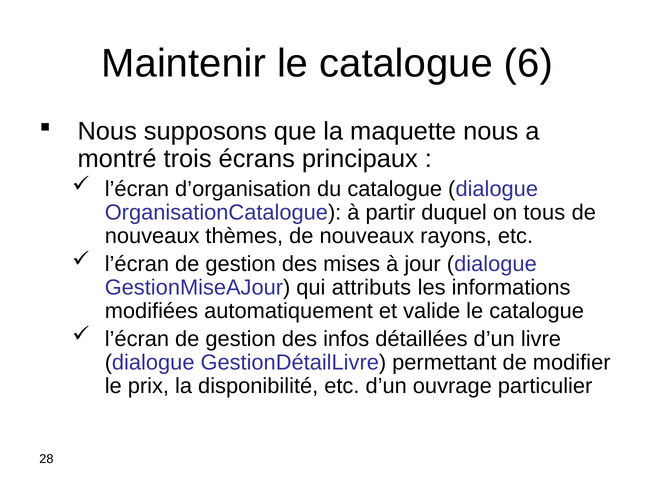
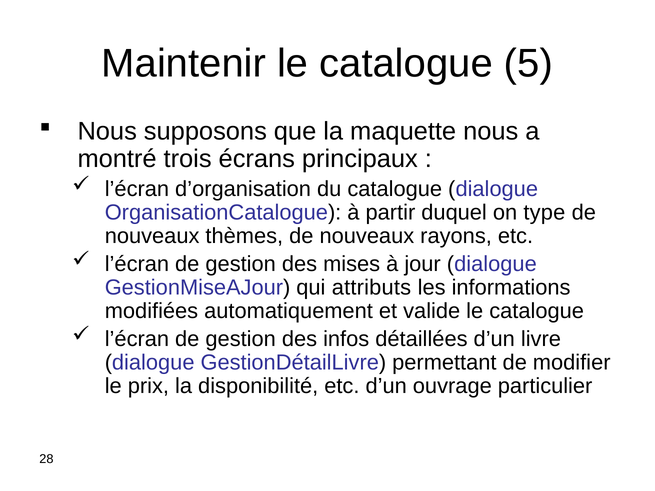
6: 6 -> 5
tous: tous -> type
